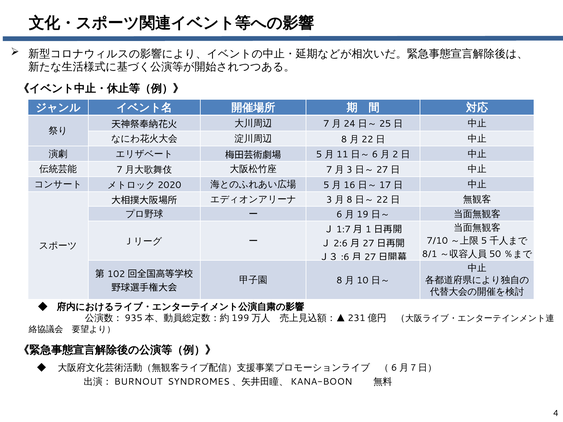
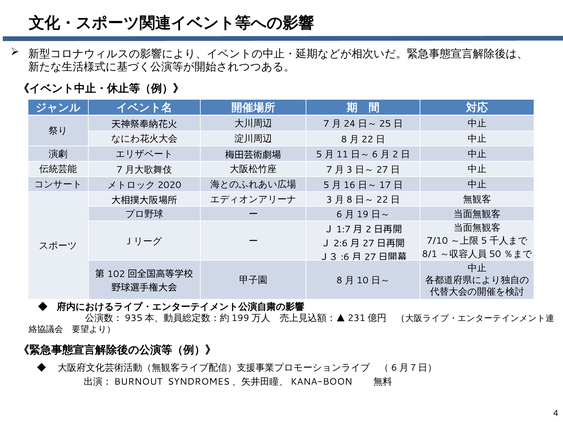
1 at (368, 230): 1 -> 2
